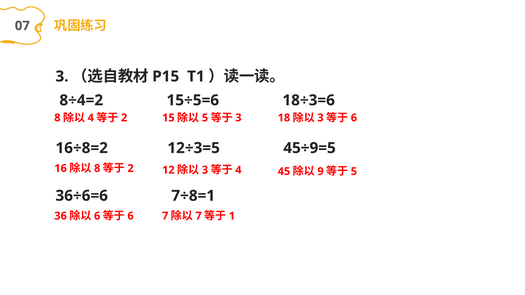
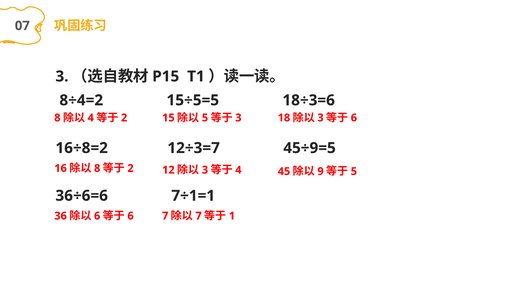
15÷5=6: 15÷5=6 -> 15÷5=5
12÷3=5: 12÷3=5 -> 12÷3=7
7÷8=1: 7÷8=1 -> 7÷1=1
